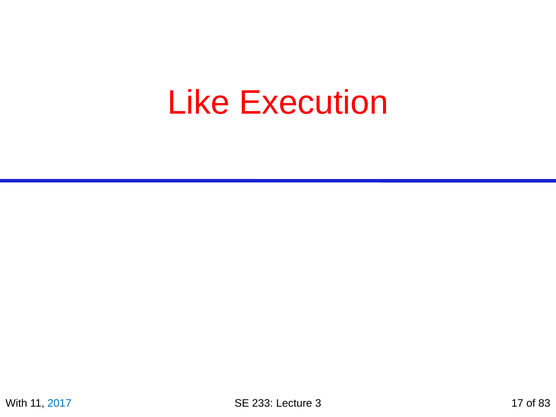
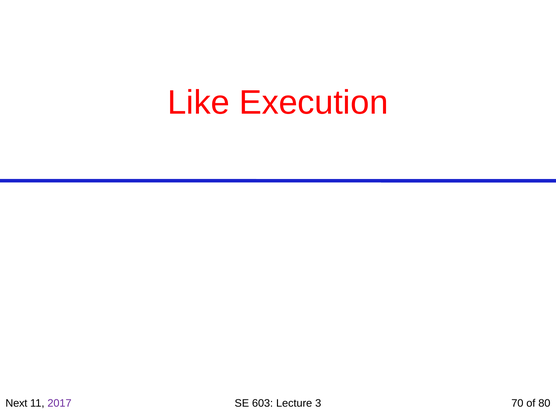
With: With -> Next
2017 colour: blue -> purple
233: 233 -> 603
17: 17 -> 70
83: 83 -> 80
